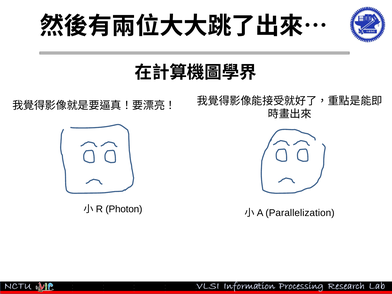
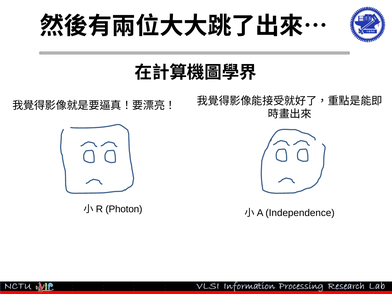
Parallelization: Parallelization -> Independence
